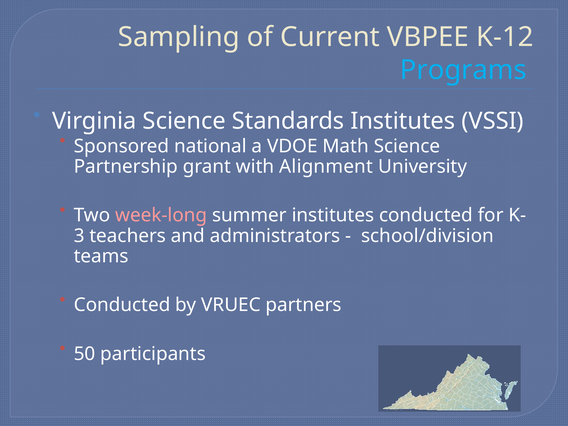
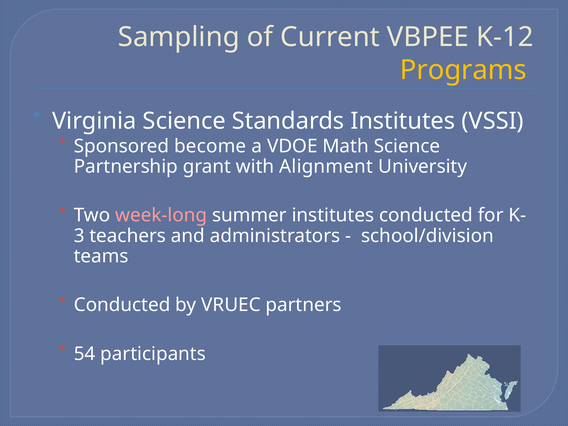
Programs colour: light blue -> yellow
national: national -> become
50: 50 -> 54
